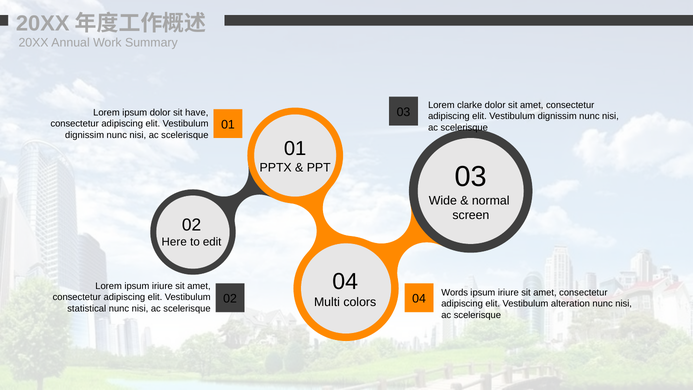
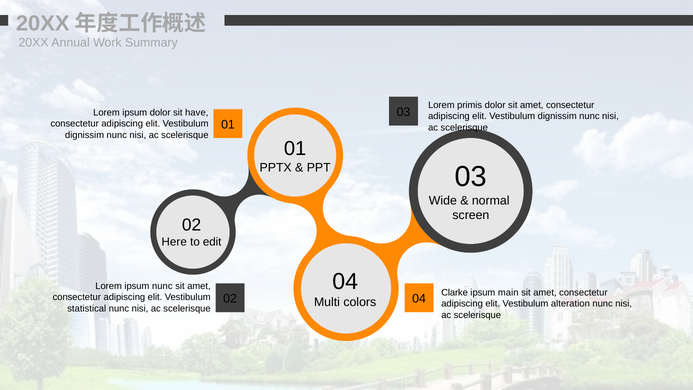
clarke: clarke -> primis
Lorem ipsum iriure: iriure -> nunc
Words: Words -> Clarke
iriure at (508, 292): iriure -> main
